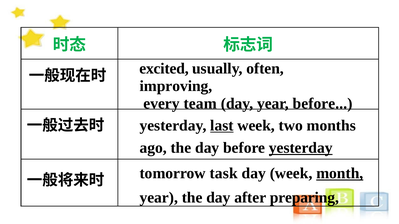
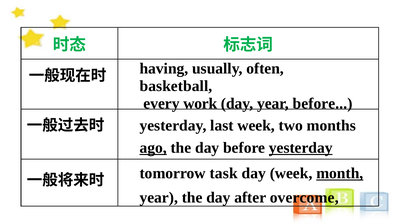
excited: excited -> having
improving: improving -> basketball
team: team -> work
last underline: present -> none
ago underline: none -> present
preparing: preparing -> overcome
